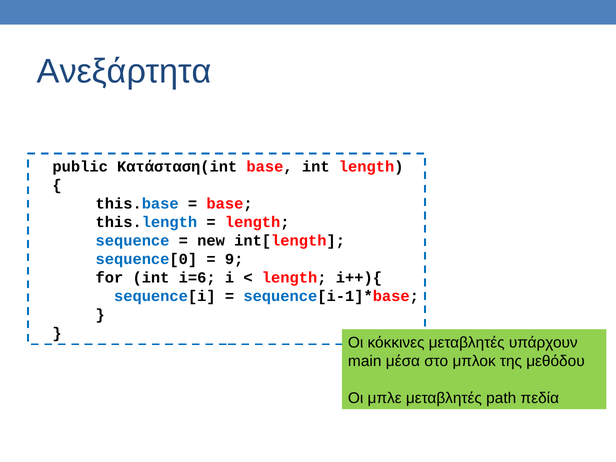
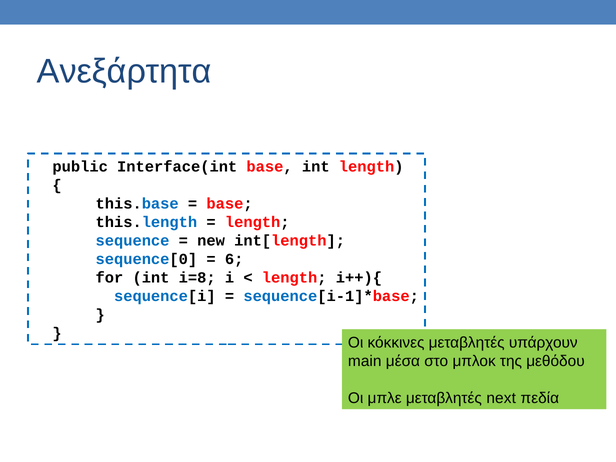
Κατάσταση(int: Κατάσταση(int -> Interface(int
9: 9 -> 6
i=6: i=6 -> i=8
path: path -> next
